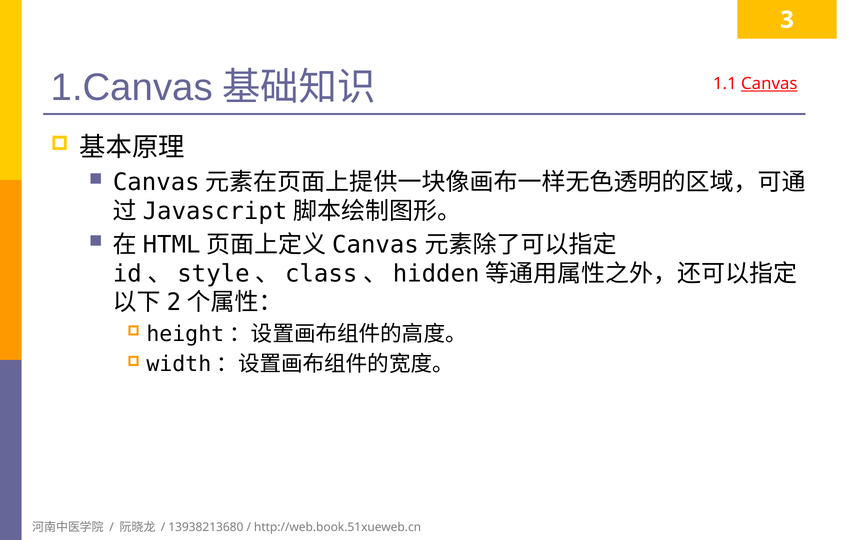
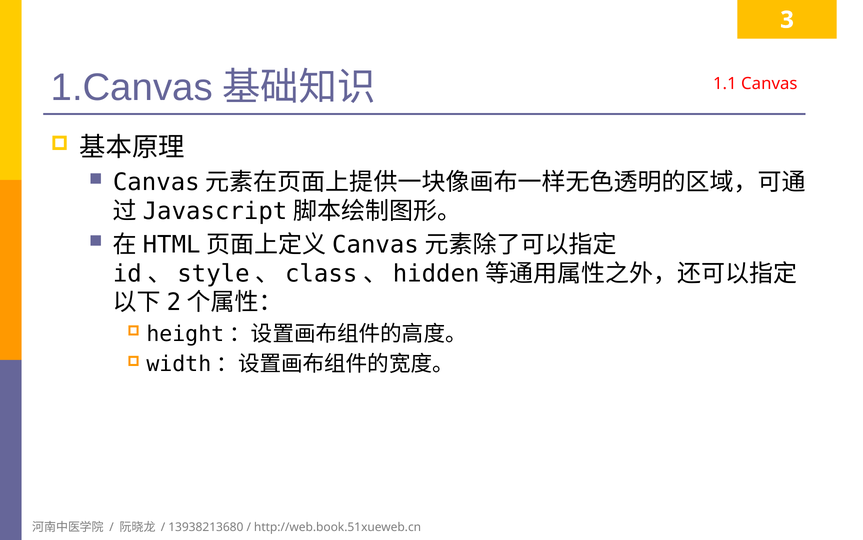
Canvas underline: present -> none
